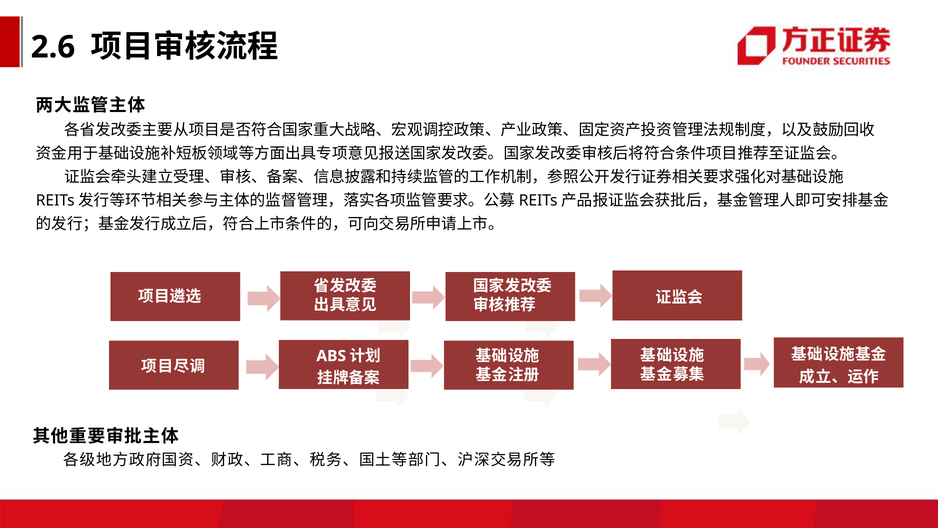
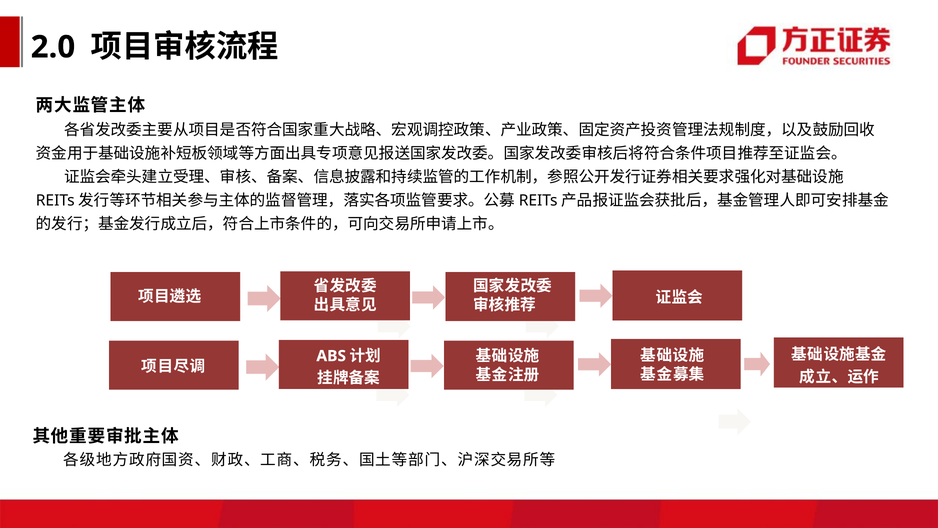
2.6: 2.6 -> 2.0
